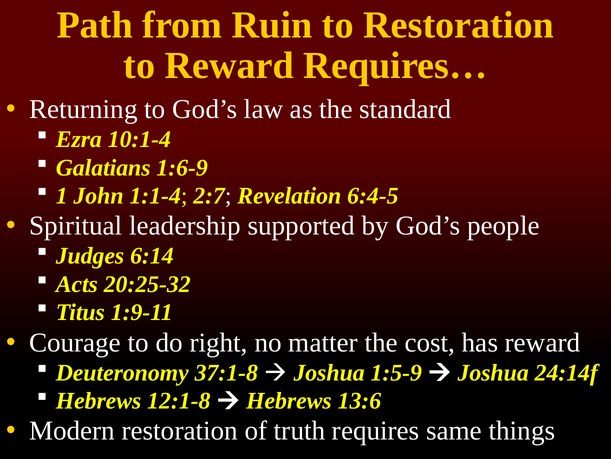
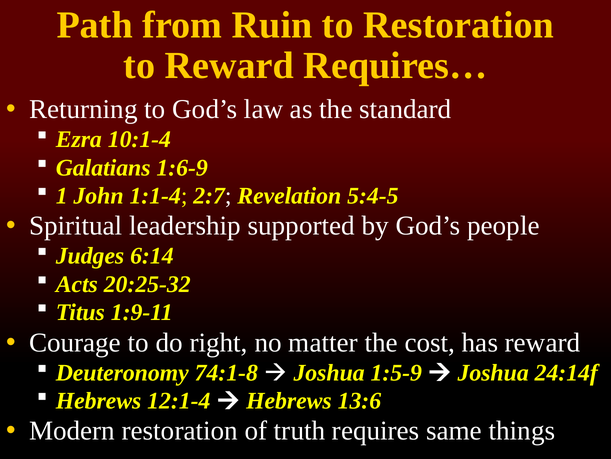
6:4-5: 6:4-5 -> 5:4-5
37:1-8: 37:1-8 -> 74:1-8
12:1-8: 12:1-8 -> 12:1-4
